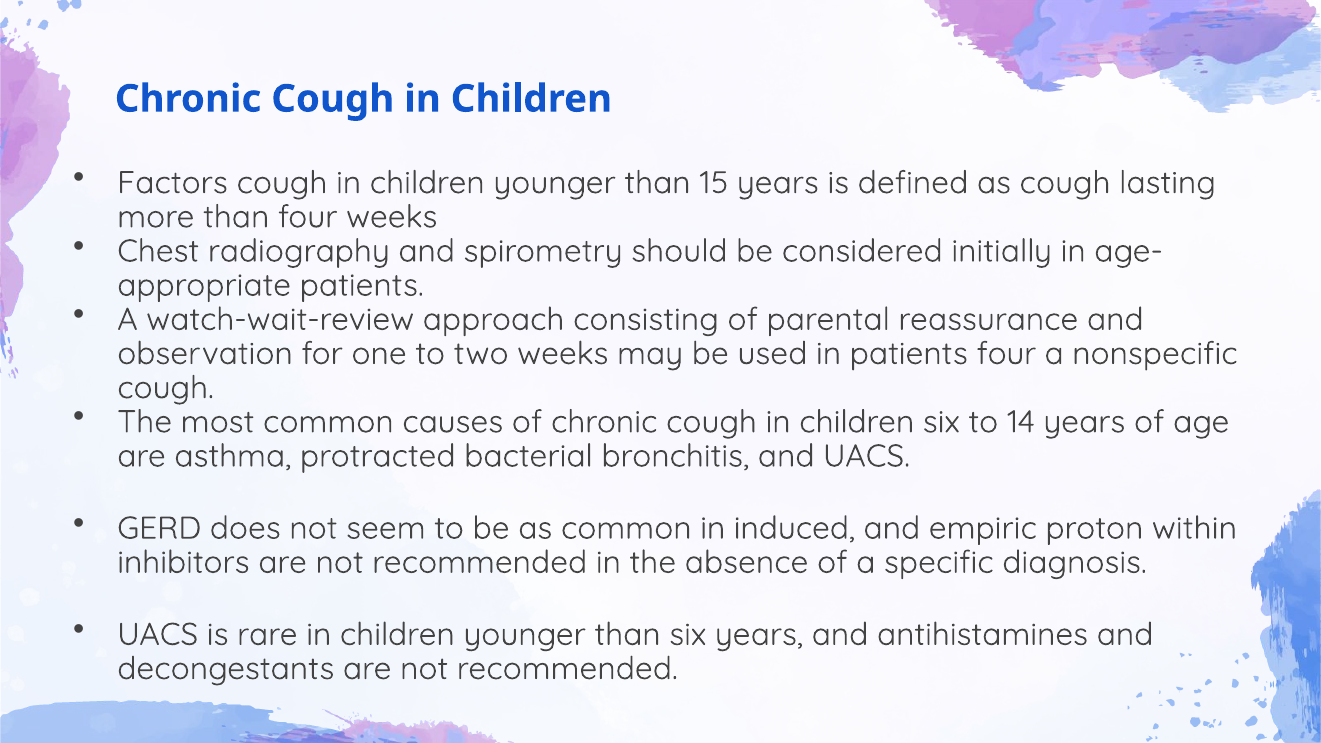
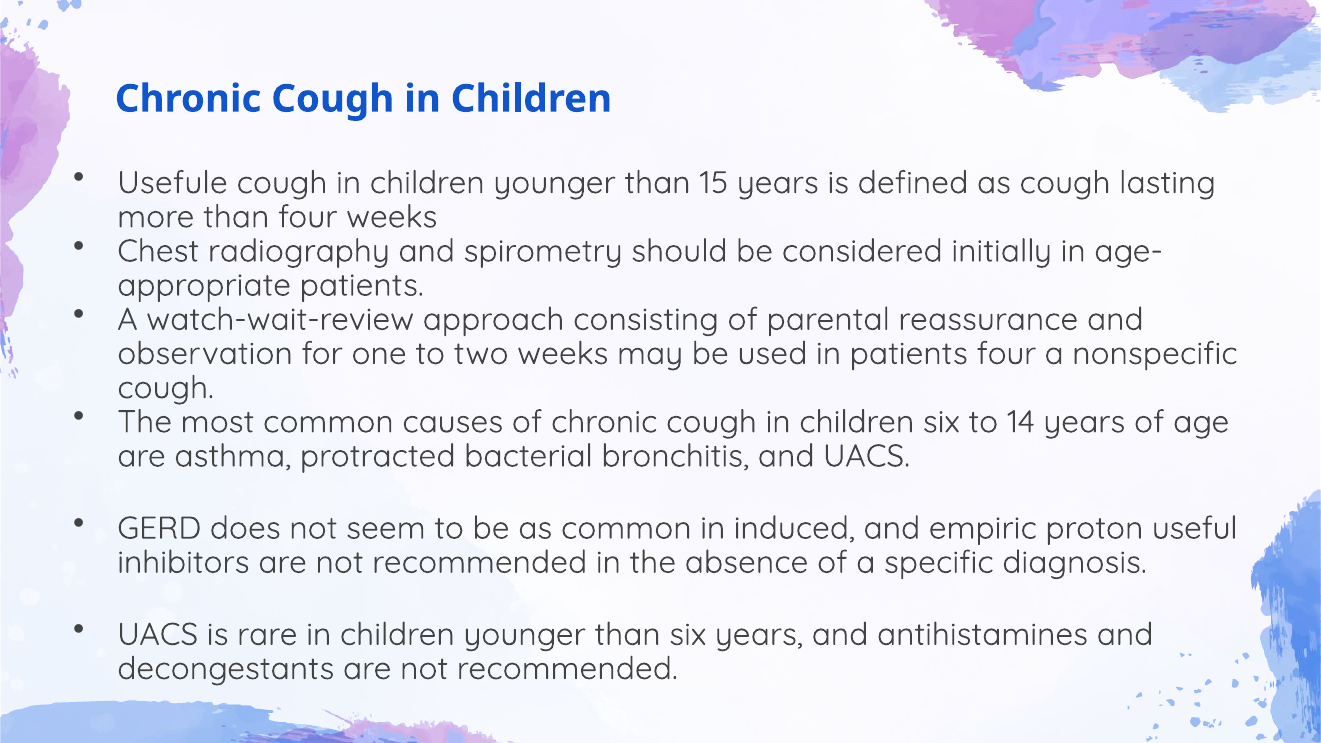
Factors: Factors -> Usefule
within: within -> useful
